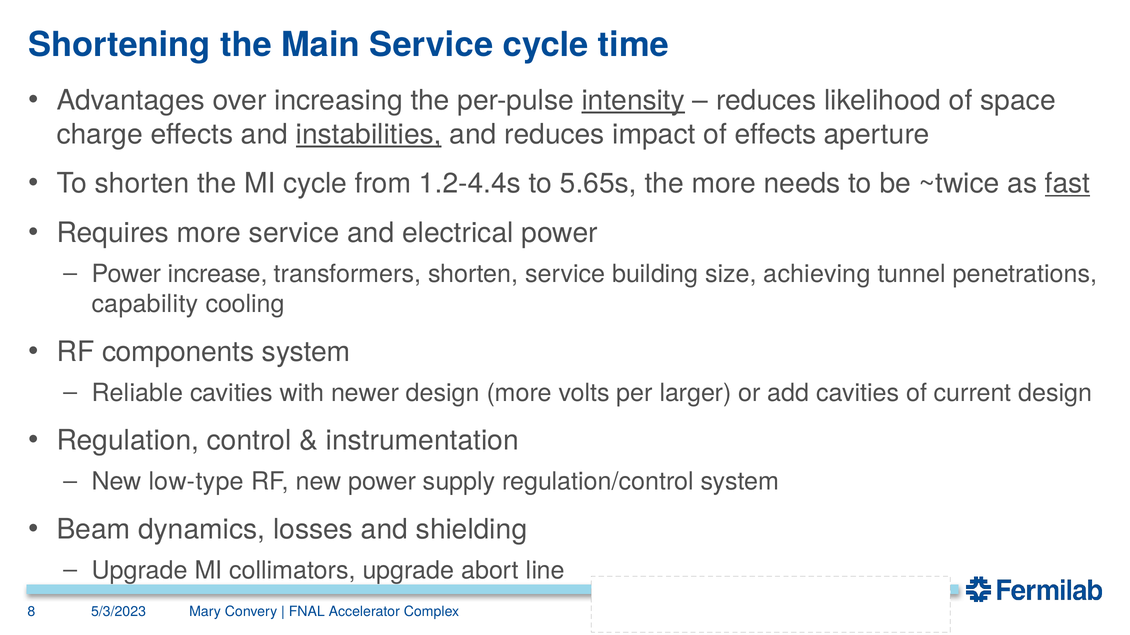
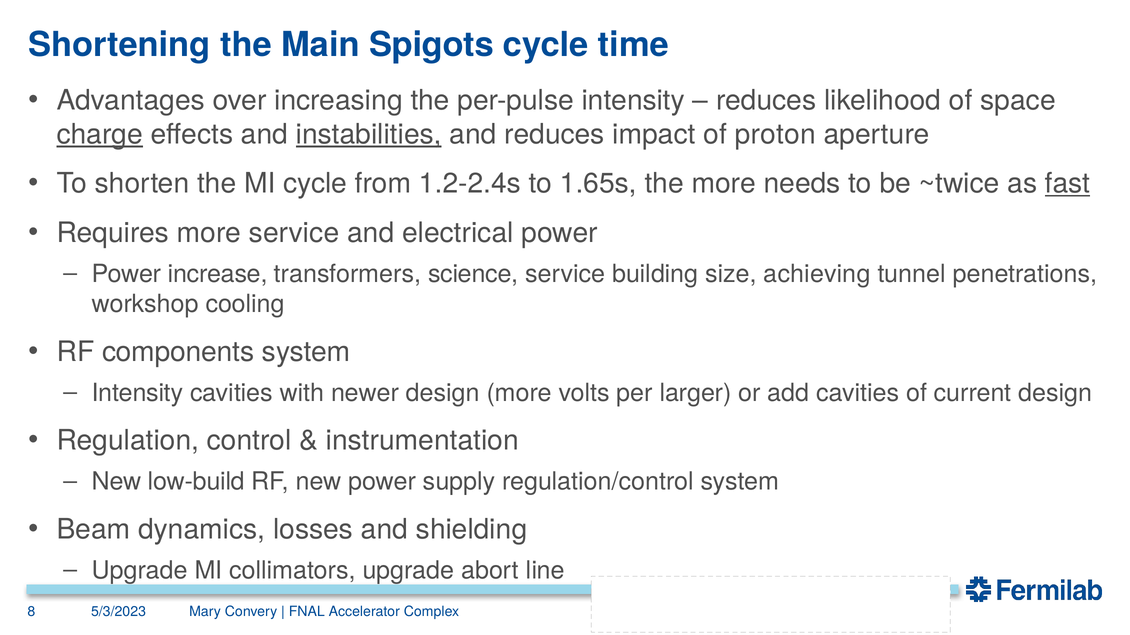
Main Service: Service -> Spigots
intensity at (633, 101) underline: present -> none
charge underline: none -> present
of effects: effects -> proton
1.2-4.4s: 1.2-4.4s -> 1.2-2.4s
5.65s: 5.65s -> 1.65s
transformers shorten: shorten -> science
capability: capability -> workshop
Reliable at (137, 393): Reliable -> Intensity
low-type: low-type -> low-build
